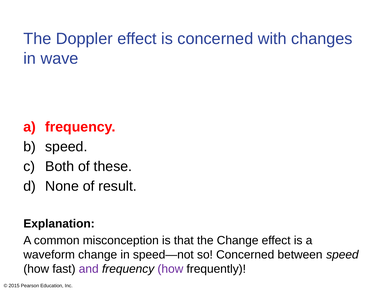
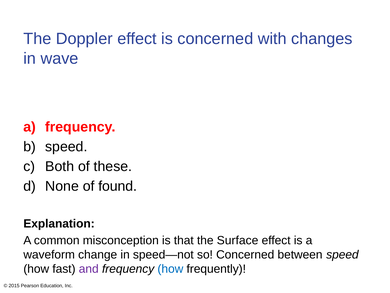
result: result -> found
the Change: Change -> Surface
how at (170, 269) colour: purple -> blue
